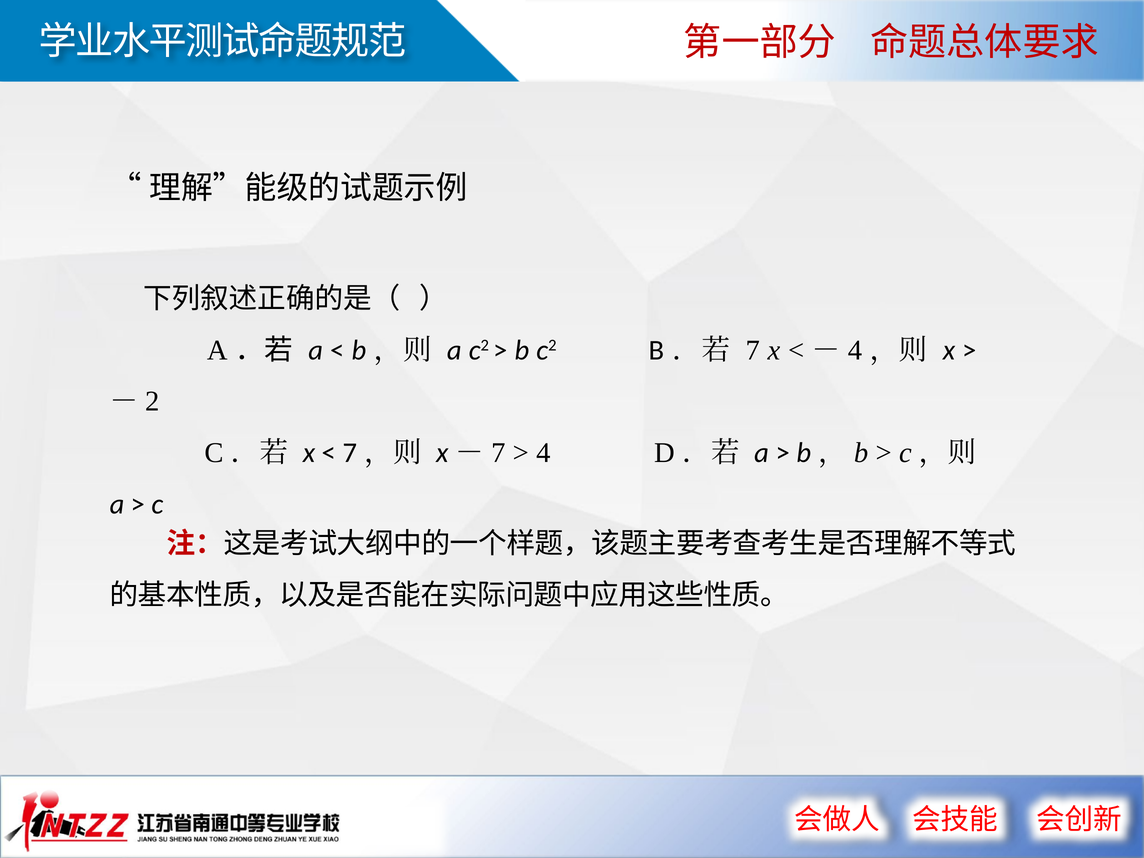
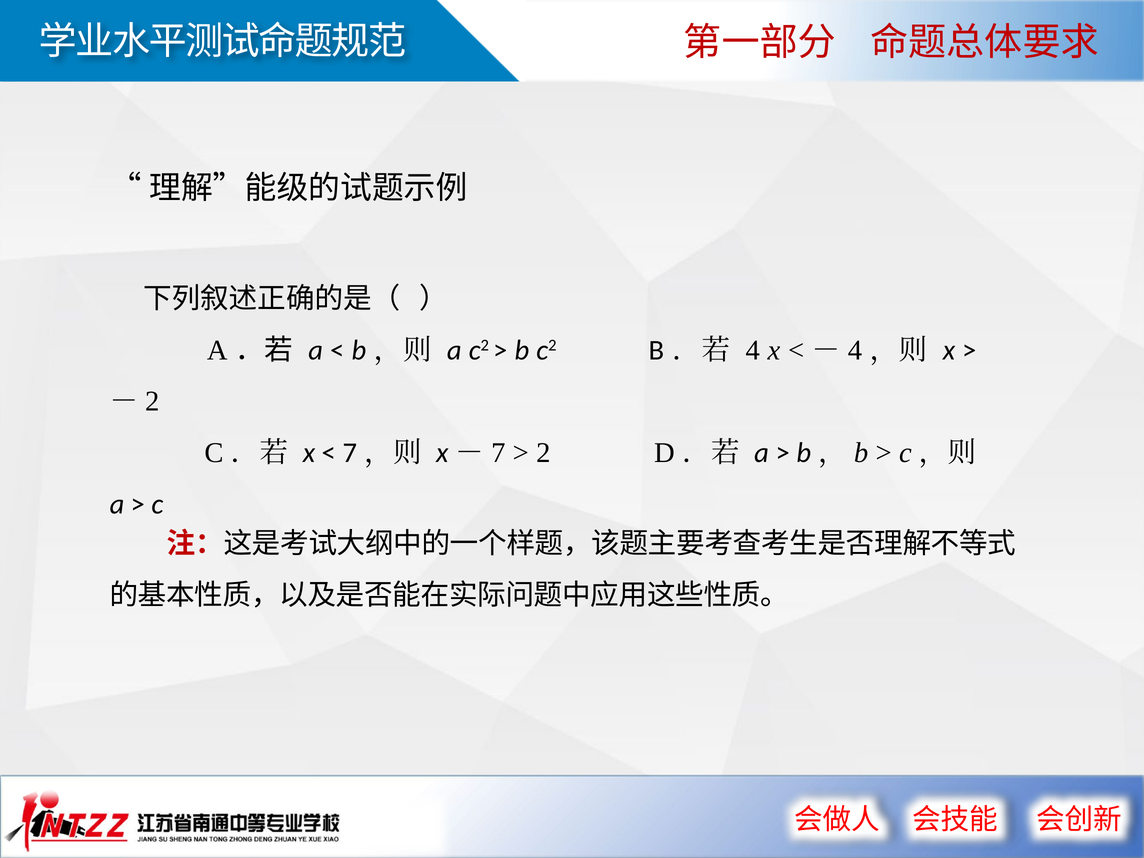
7 at (753, 350): 7 -> 4
4 at (543, 453): 4 -> 2
